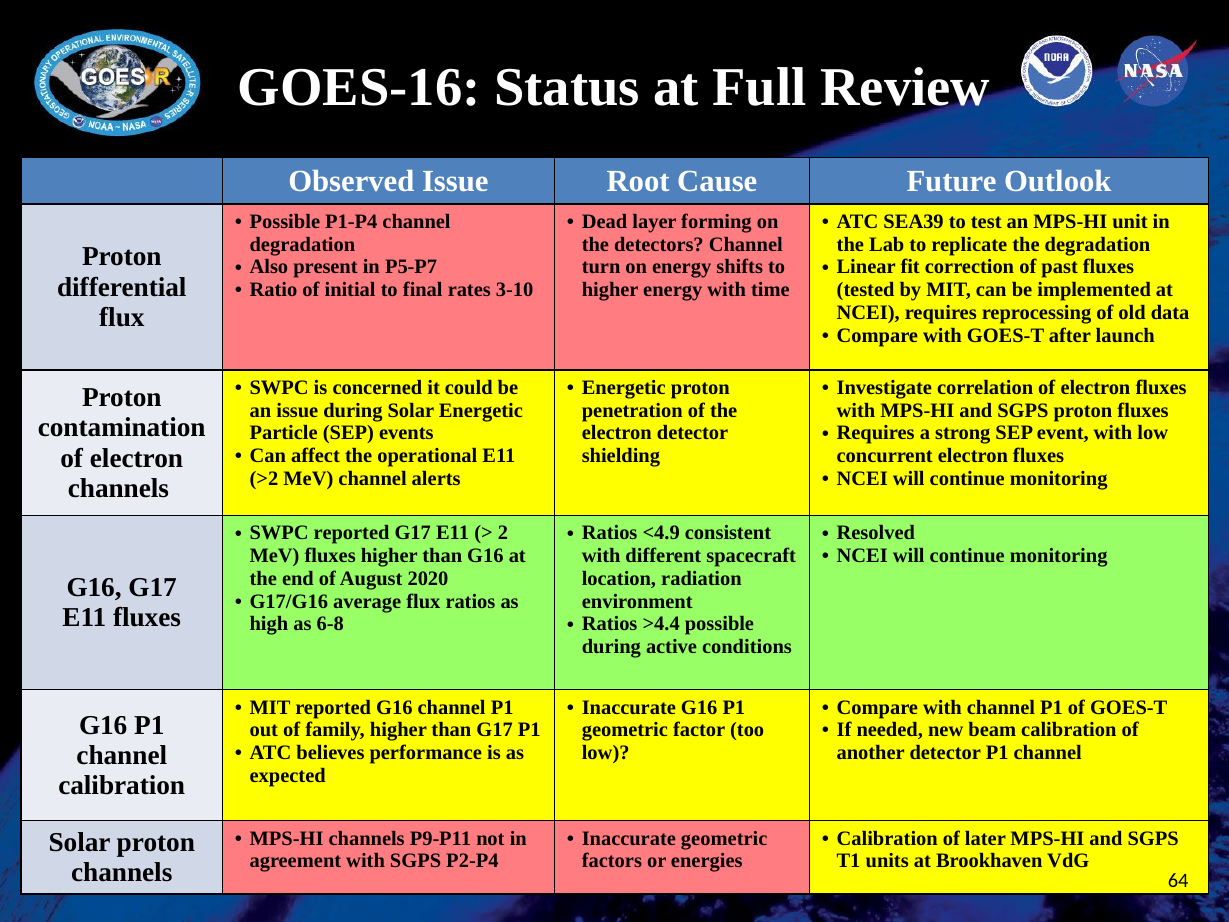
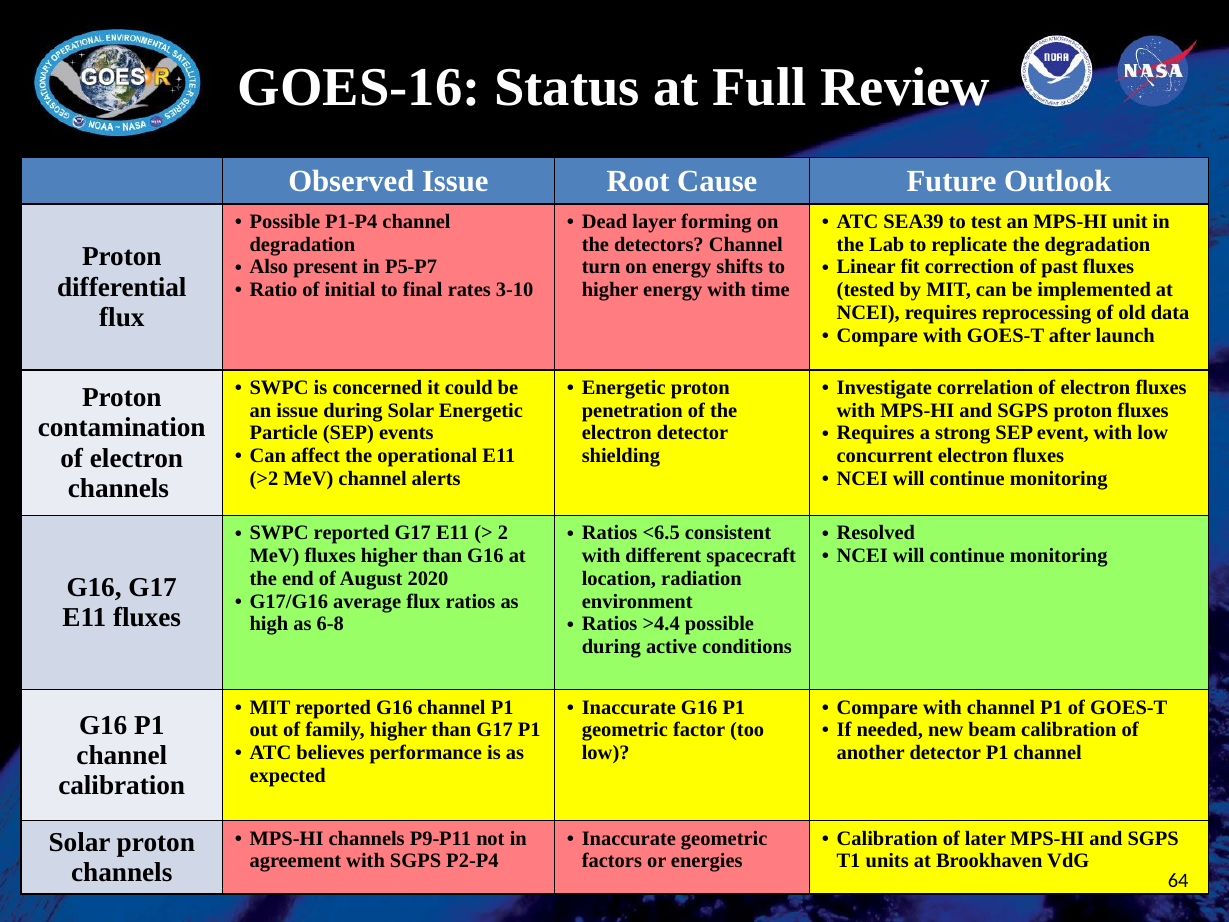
<4.9: <4.9 -> <6.5
